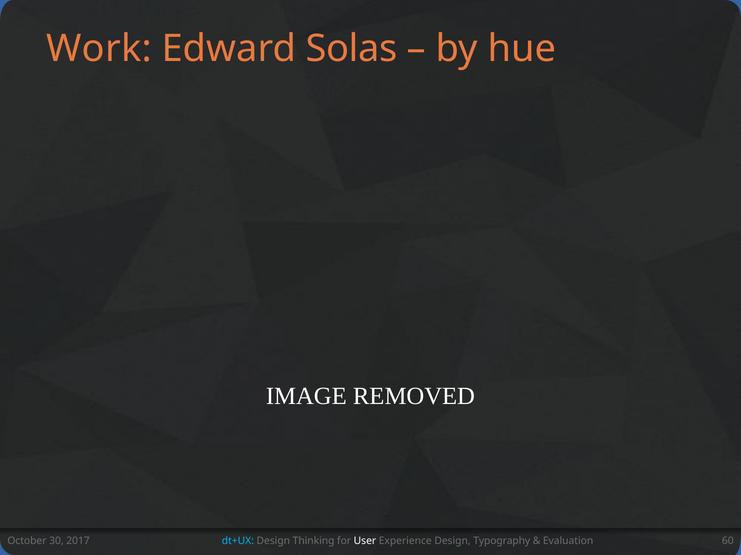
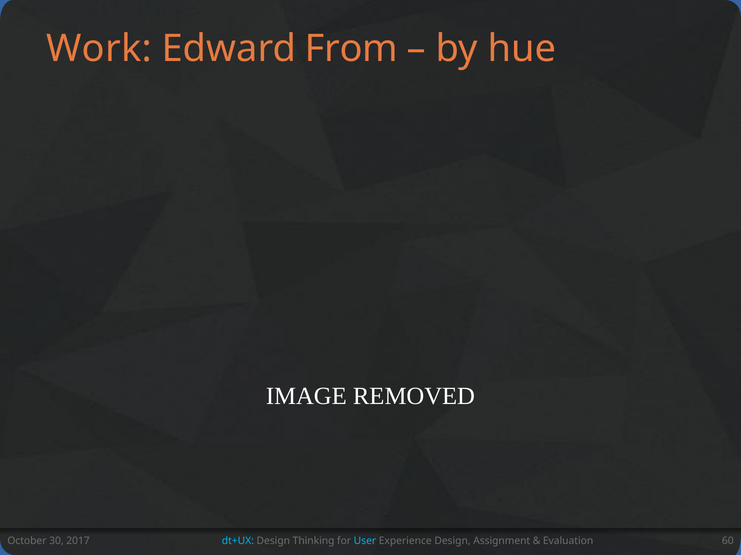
Solas: Solas -> From
User colour: white -> light blue
Typography: Typography -> Assignment
